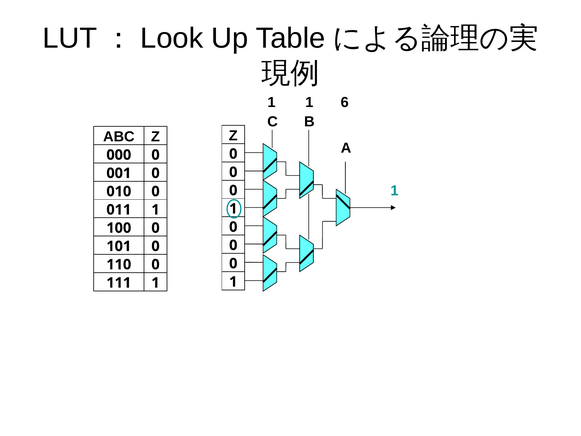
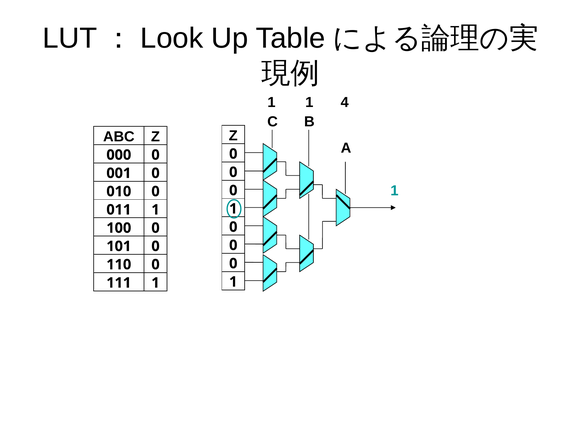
6: 6 -> 4
